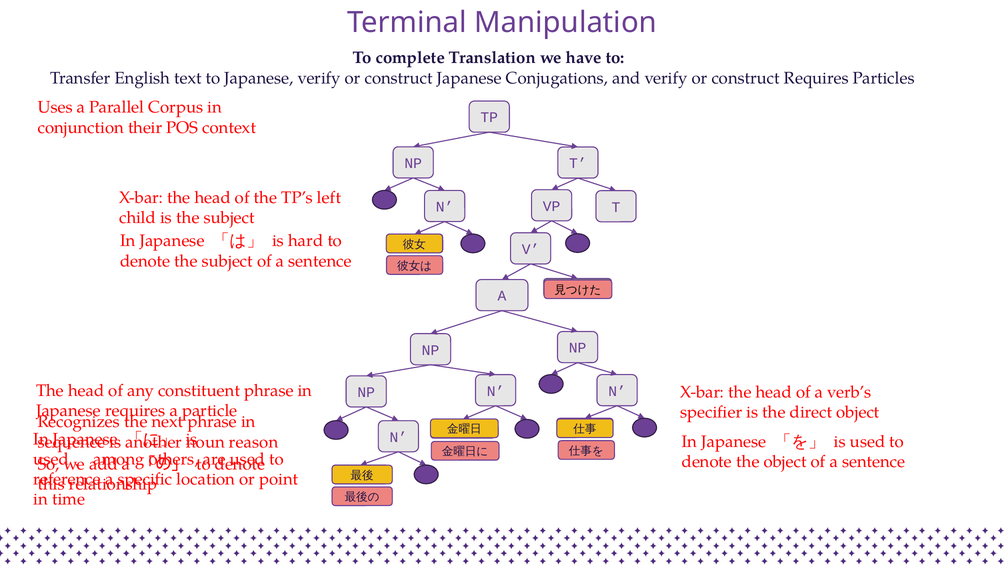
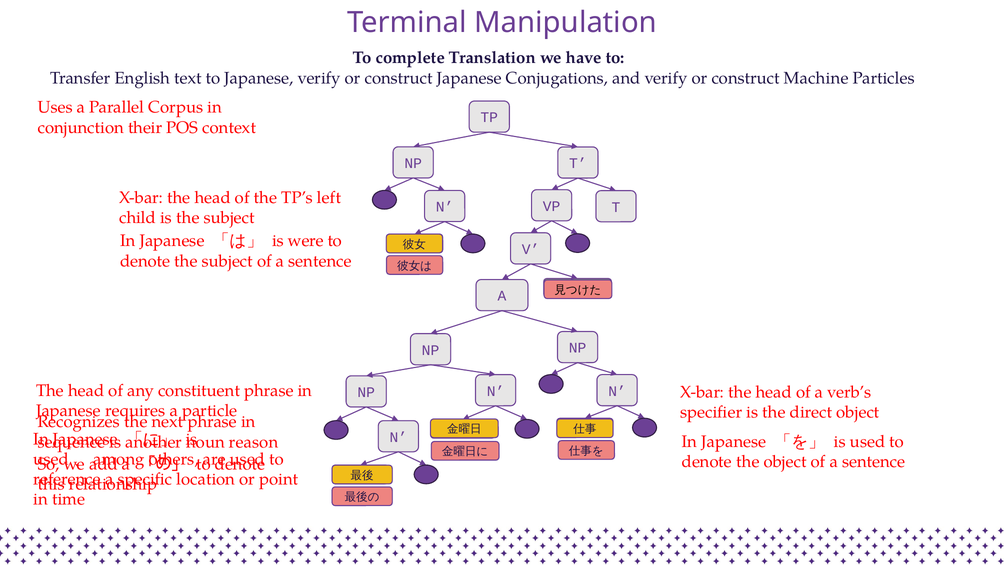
construct Requires: Requires -> Machine
hard: hard -> were
